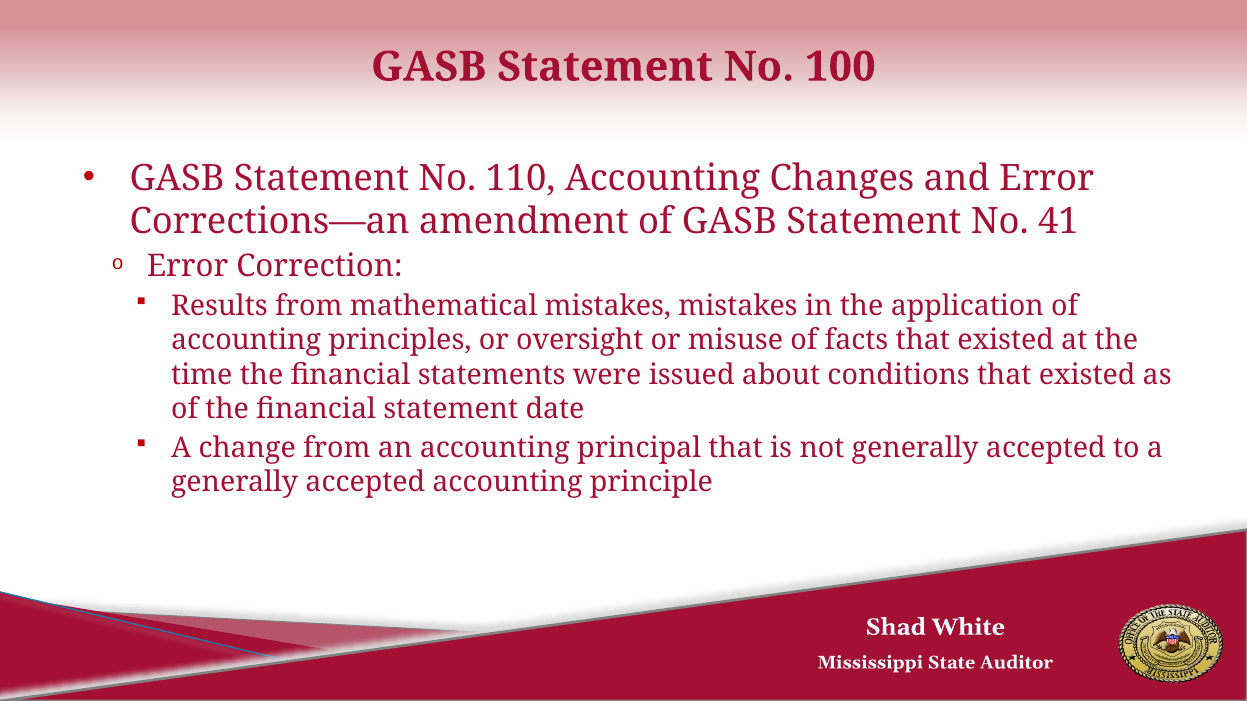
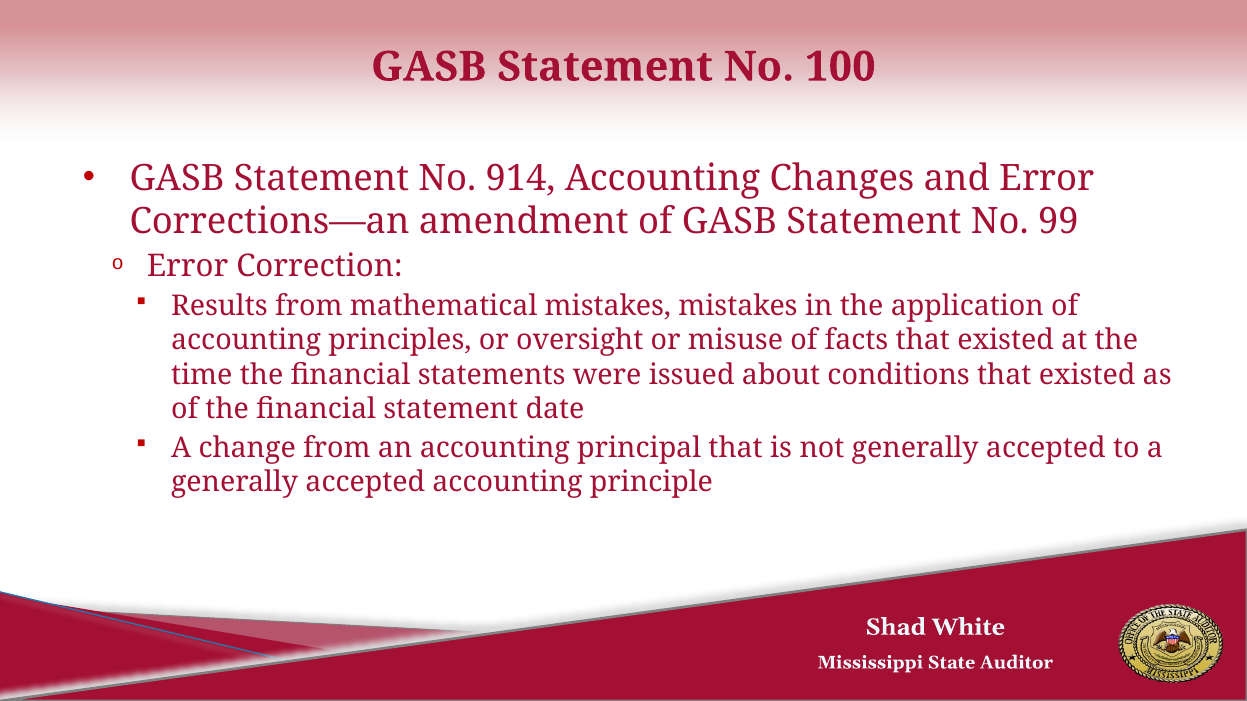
110: 110 -> 914
41: 41 -> 99
